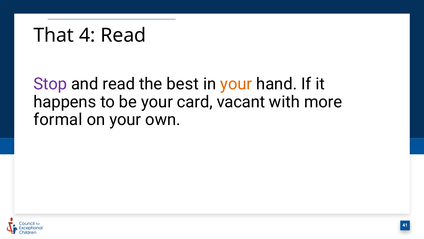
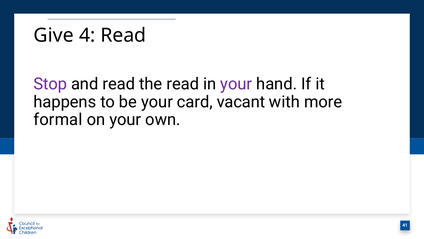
That: That -> Give
the best: best -> read
your at (236, 84) colour: orange -> purple
